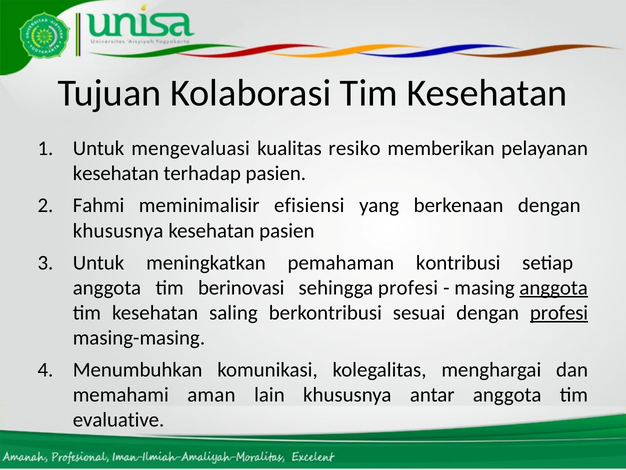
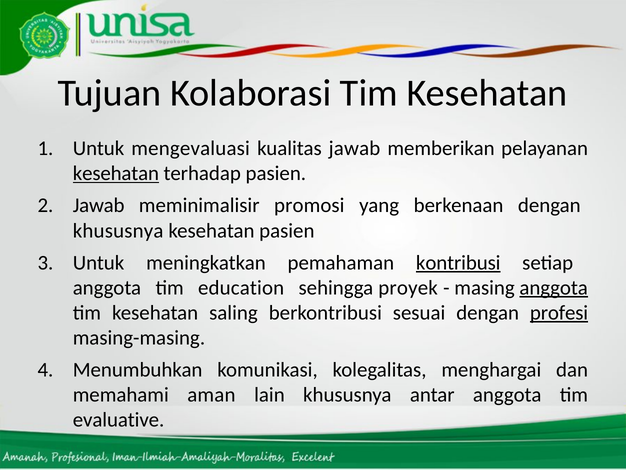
kualitas resiko: resiko -> jawab
kesehatan at (116, 173) underline: none -> present
Fahmi at (99, 205): Fahmi -> Jawab
efisiensi: efisiensi -> promosi
kontribusi underline: none -> present
berinovasi: berinovasi -> education
sehingga profesi: profesi -> proyek
